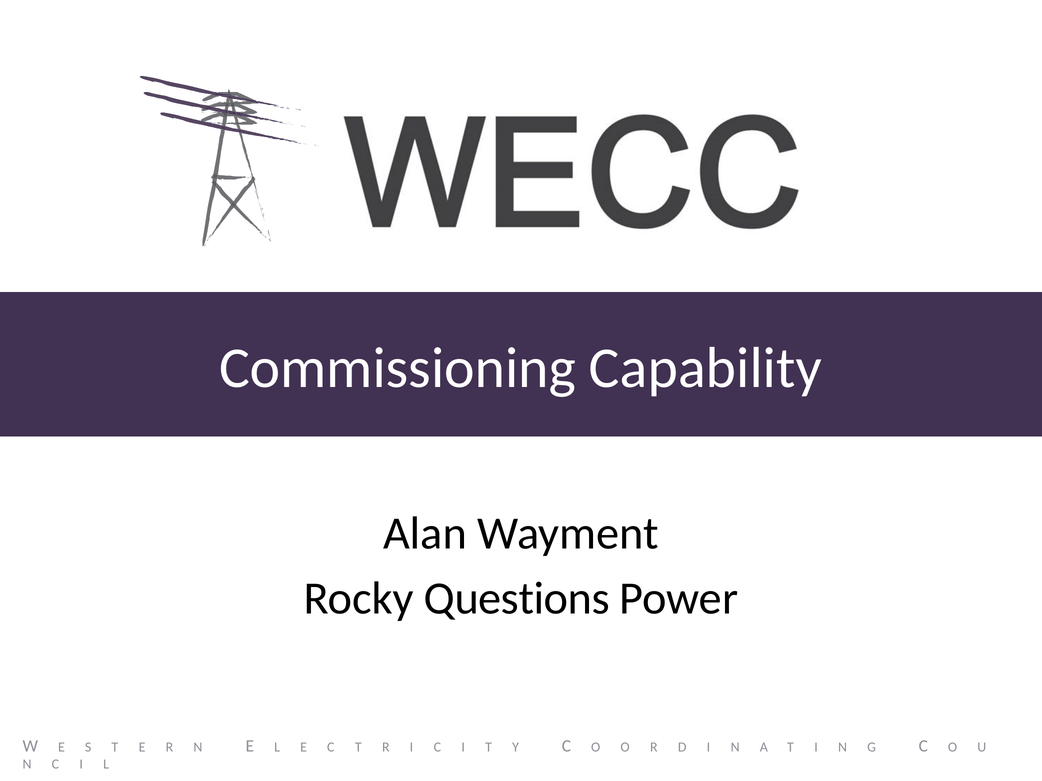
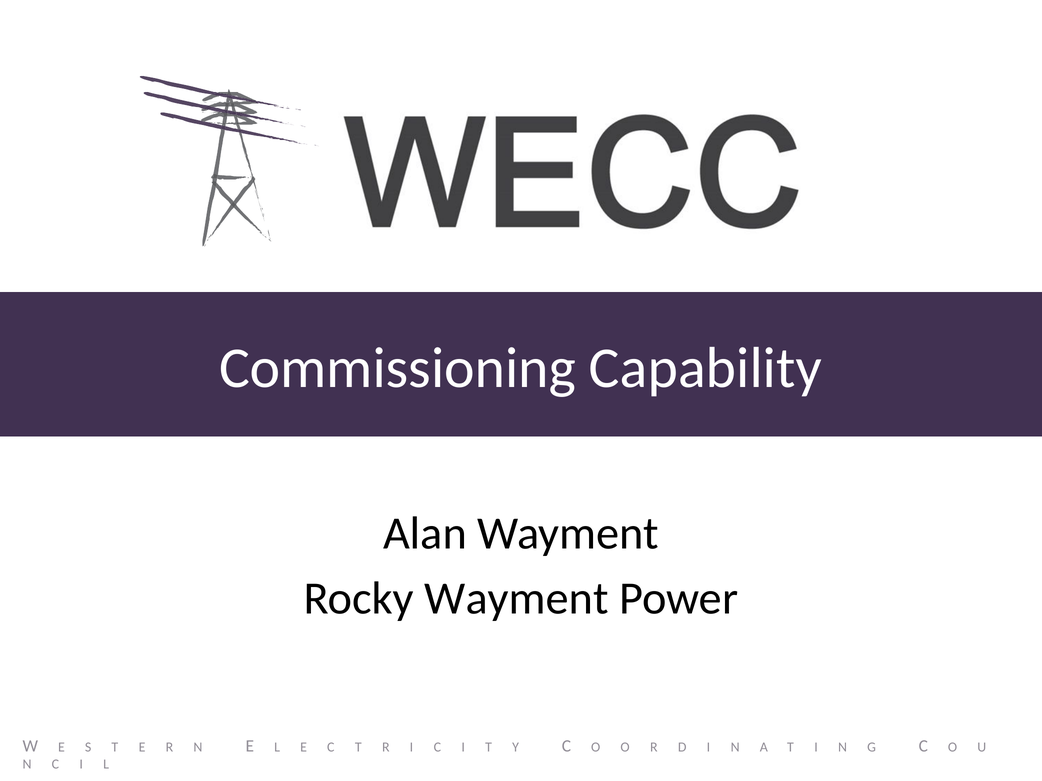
Rocky Questions: Questions -> Wayment
